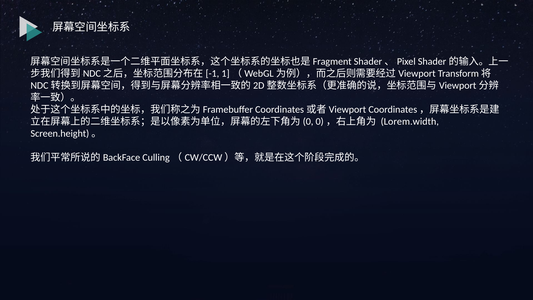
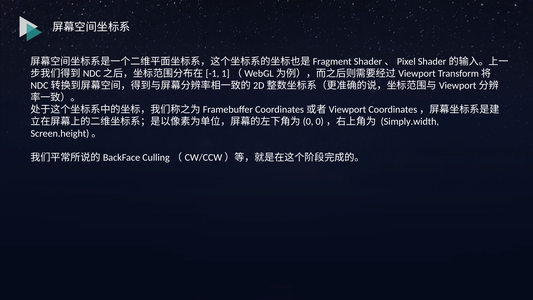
Lorem.width: Lorem.width -> Simply.width
